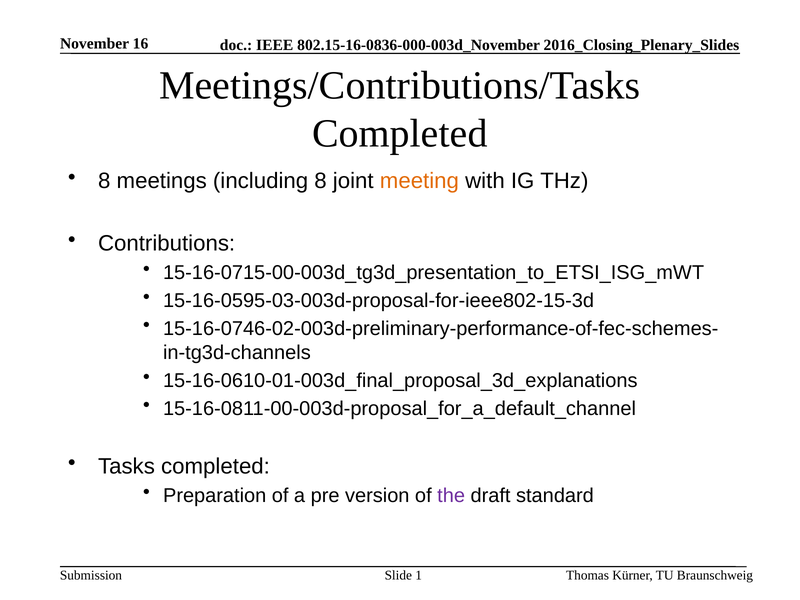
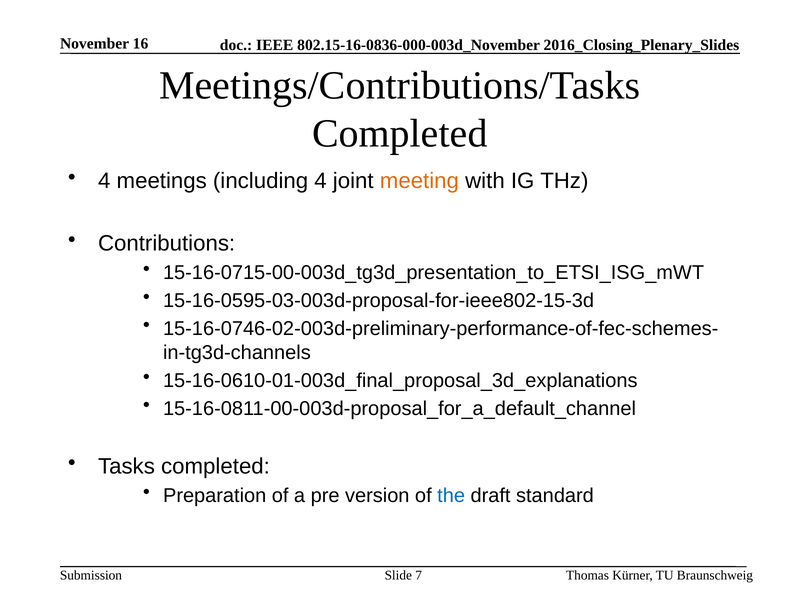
8 at (104, 181): 8 -> 4
including 8: 8 -> 4
the colour: purple -> blue
1: 1 -> 7
